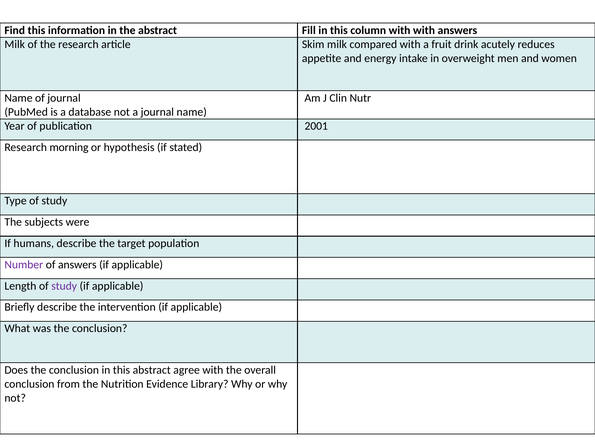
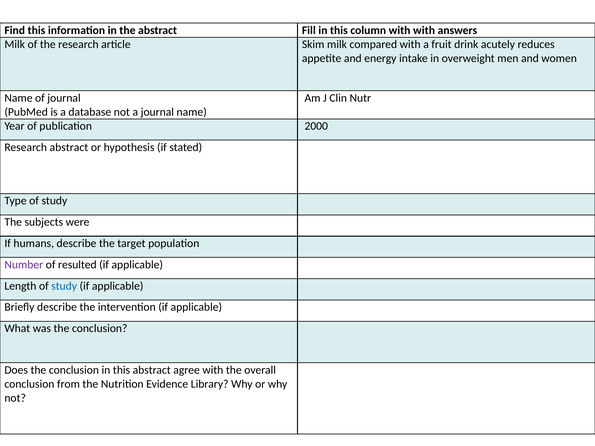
2001: 2001 -> 2000
Research morning: morning -> abstract
of answers: answers -> resulted
study at (64, 286) colour: purple -> blue
